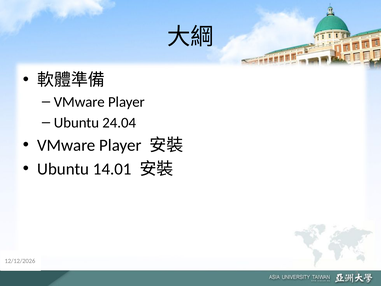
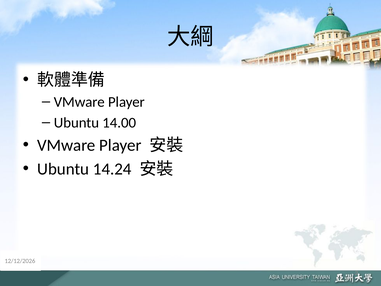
24.04: 24.04 -> 14.00
14.01: 14.01 -> 14.24
